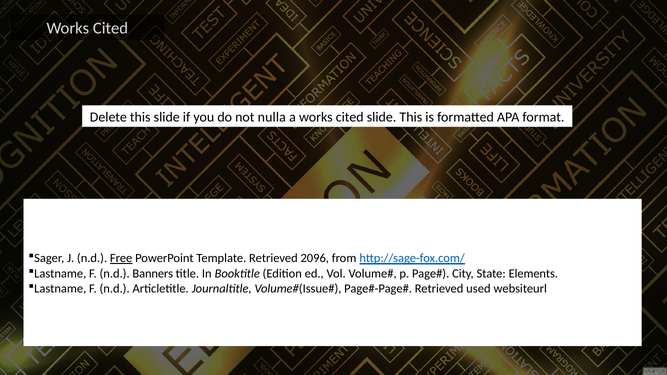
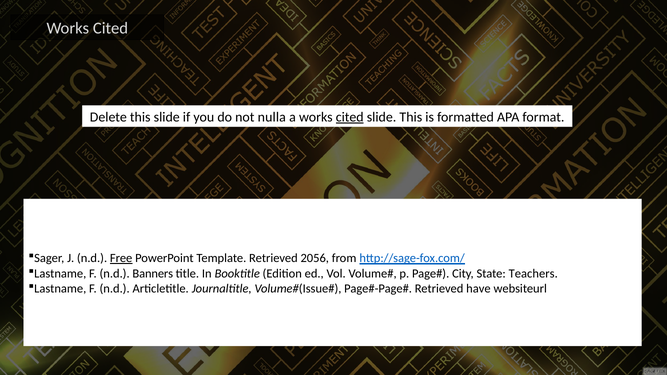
cited at (350, 117) underline: none -> present
2096: 2096 -> 2056
Elements: Elements -> Teachers
used: used -> have
